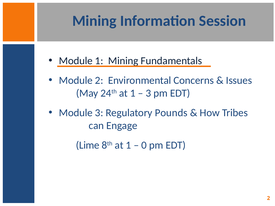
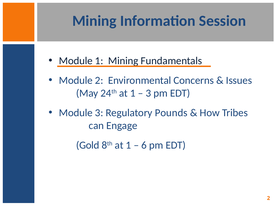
Lime: Lime -> Gold
0: 0 -> 6
